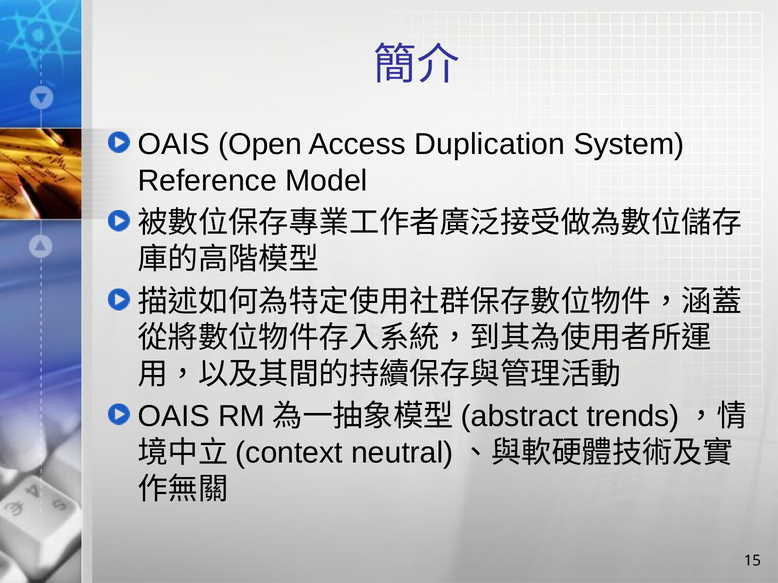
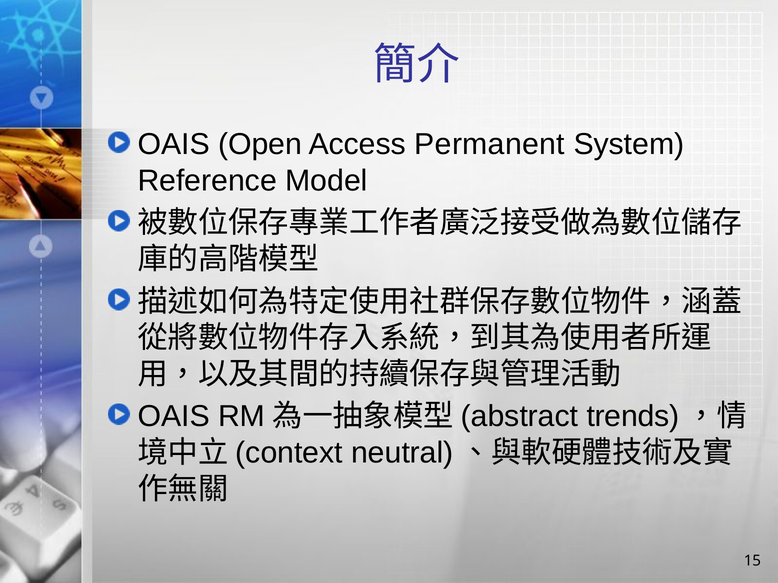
Duplication: Duplication -> Permanent
